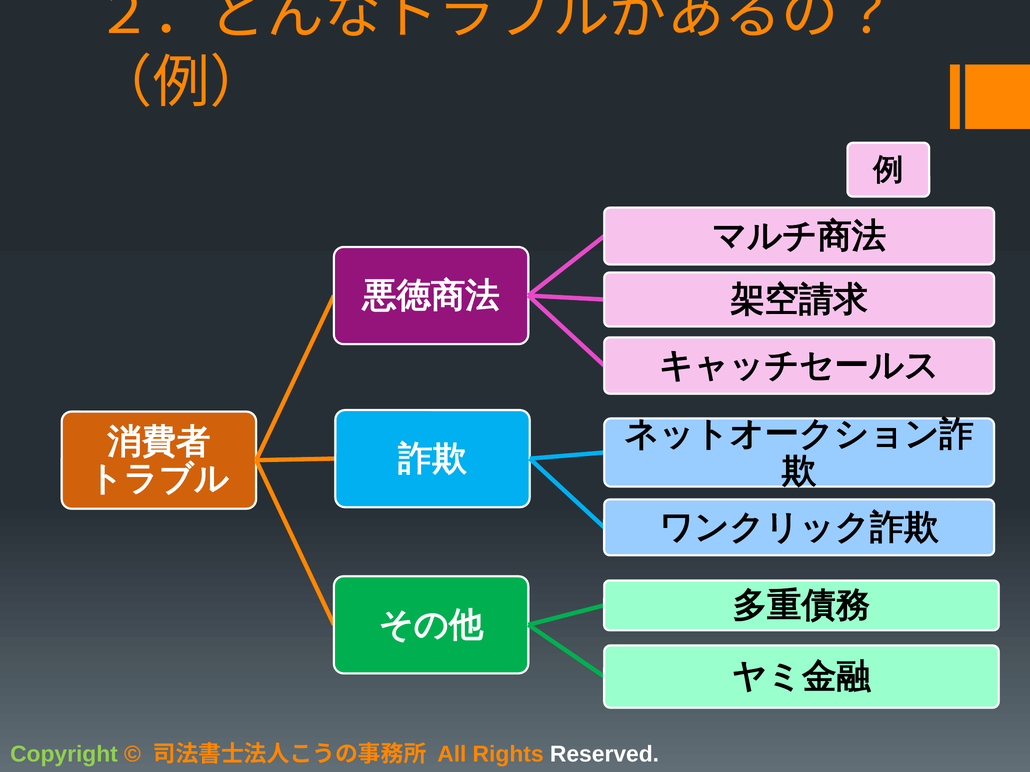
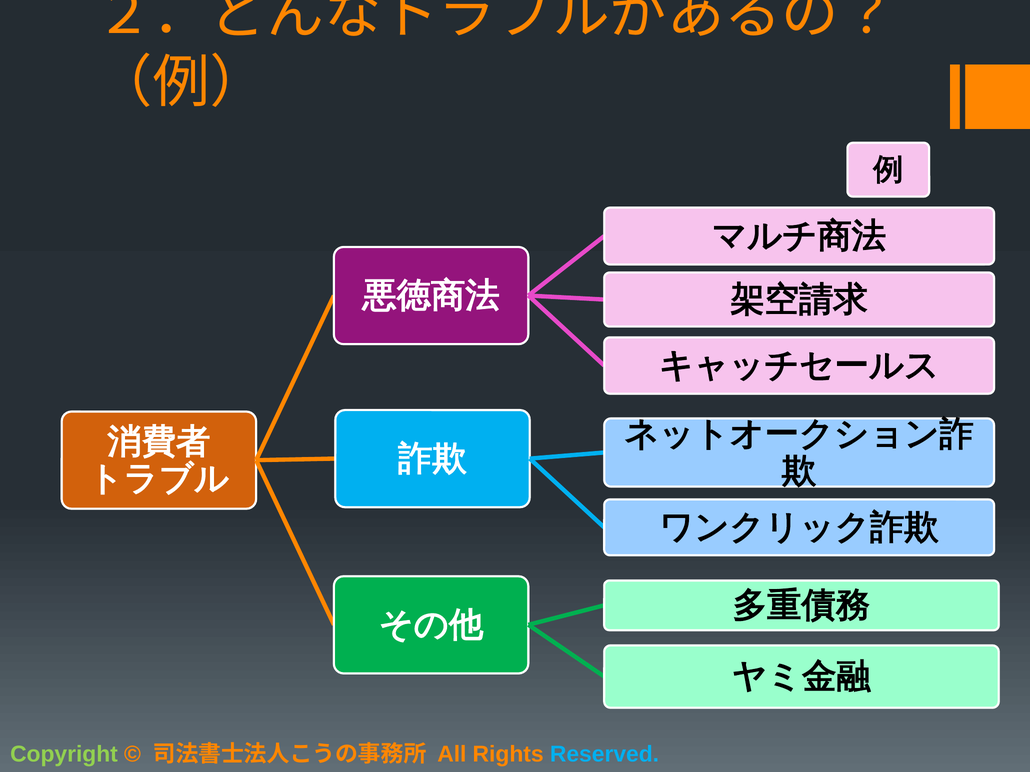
Reserved colour: white -> light blue
